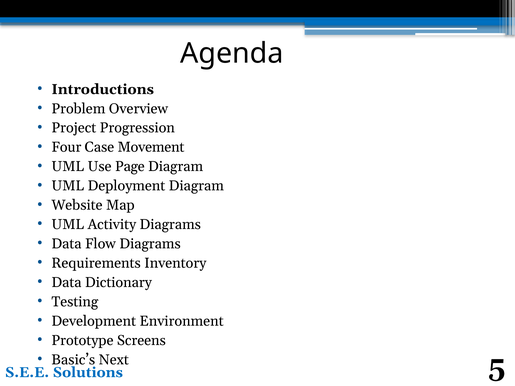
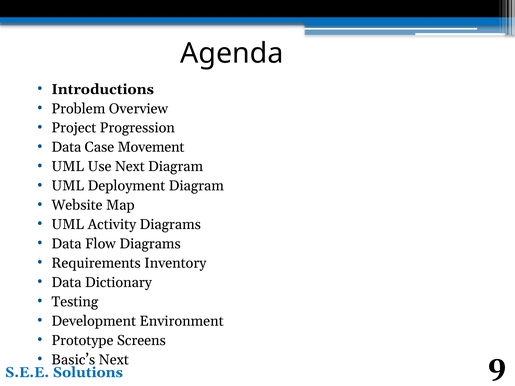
Four at (66, 147): Four -> Data
Use Page: Page -> Next
5: 5 -> 9
